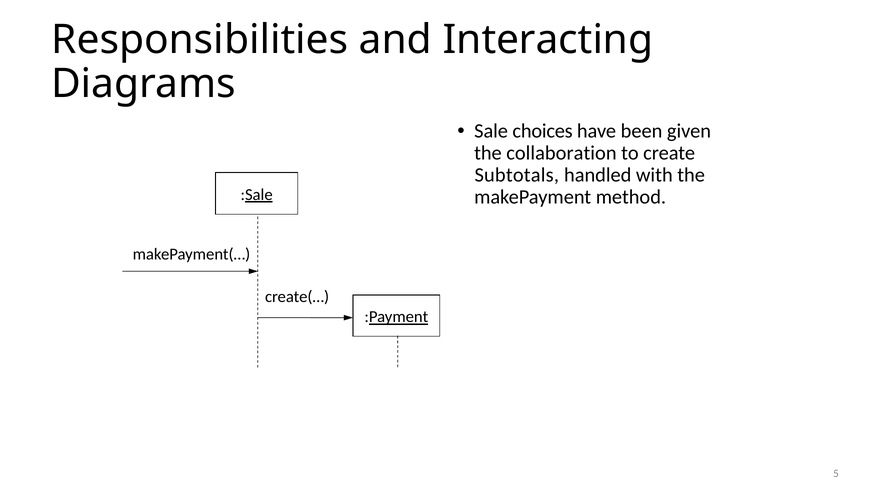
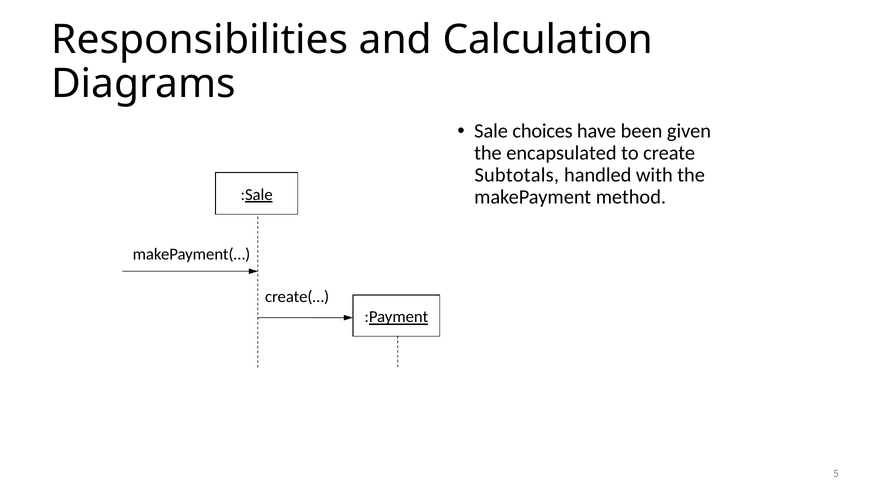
Interacting: Interacting -> Calculation
collaboration: collaboration -> encapsulated
